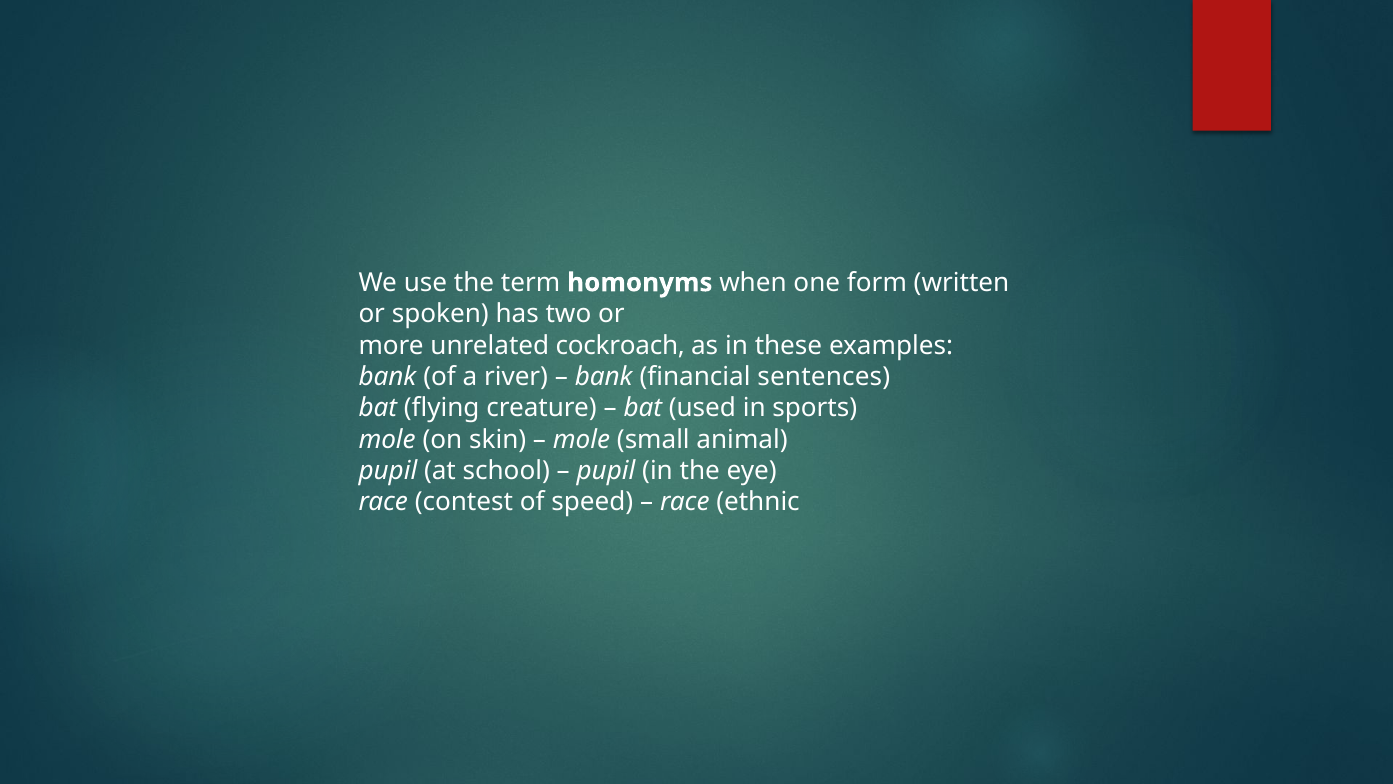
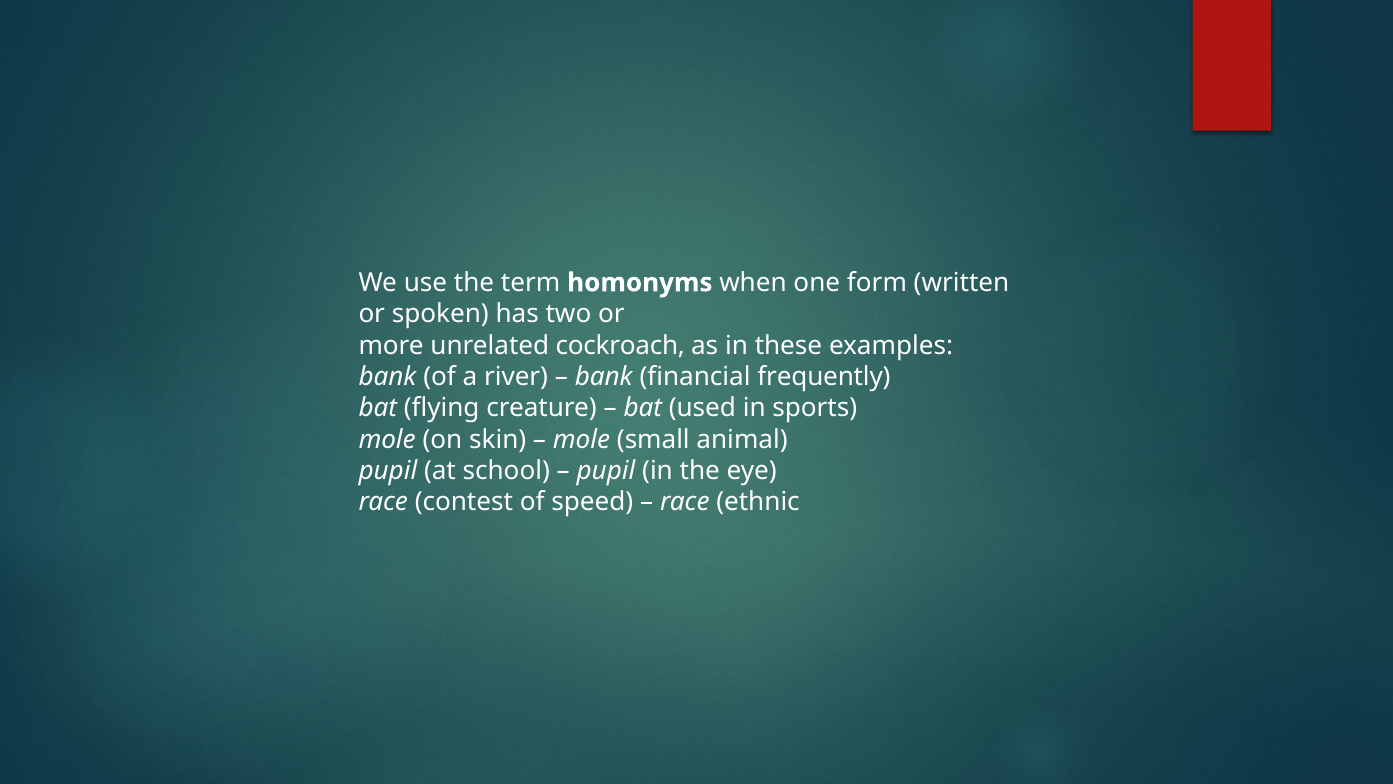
sentences: sentences -> frequently
